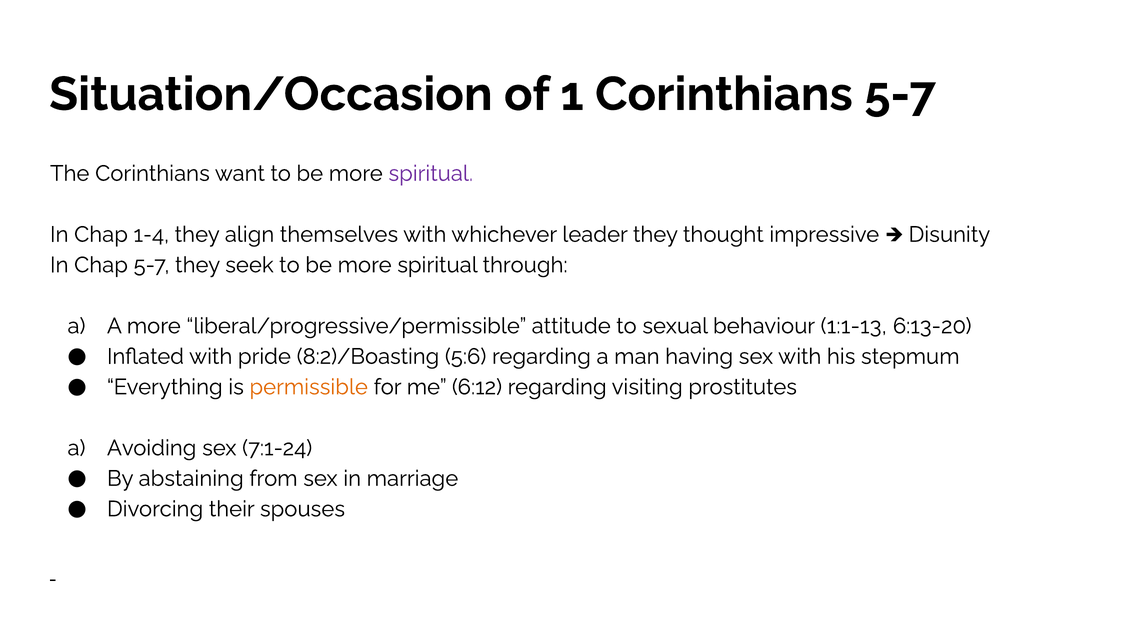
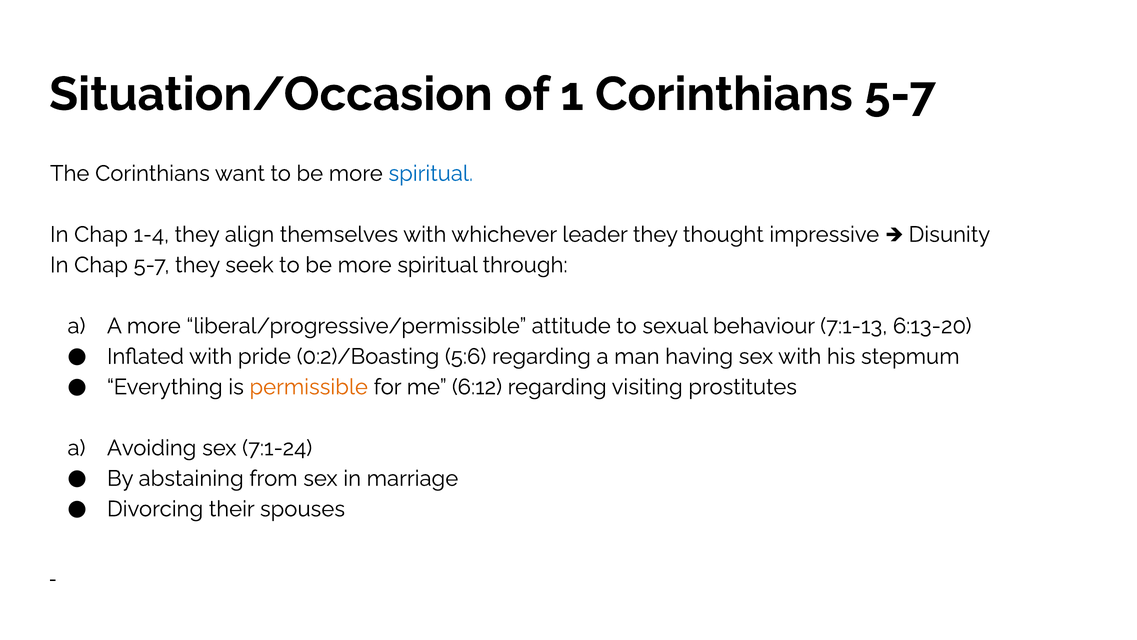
spiritual at (431, 173) colour: purple -> blue
1:1-13: 1:1-13 -> 7:1-13
8:2)/Boasting: 8:2)/Boasting -> 0:2)/Boasting
